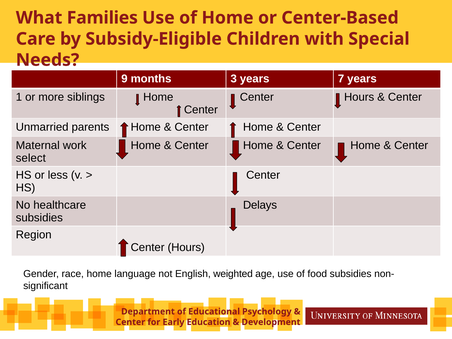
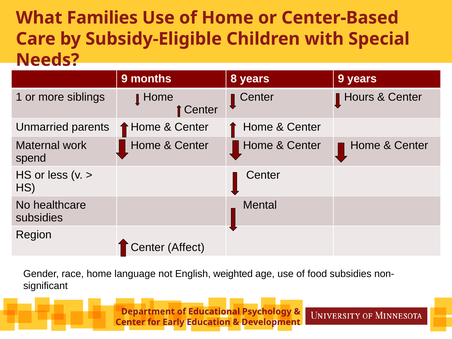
3: 3 -> 8
years 7: 7 -> 9
select: select -> spend
Delays: Delays -> Mental
Hours at (186, 247): Hours -> Affect
